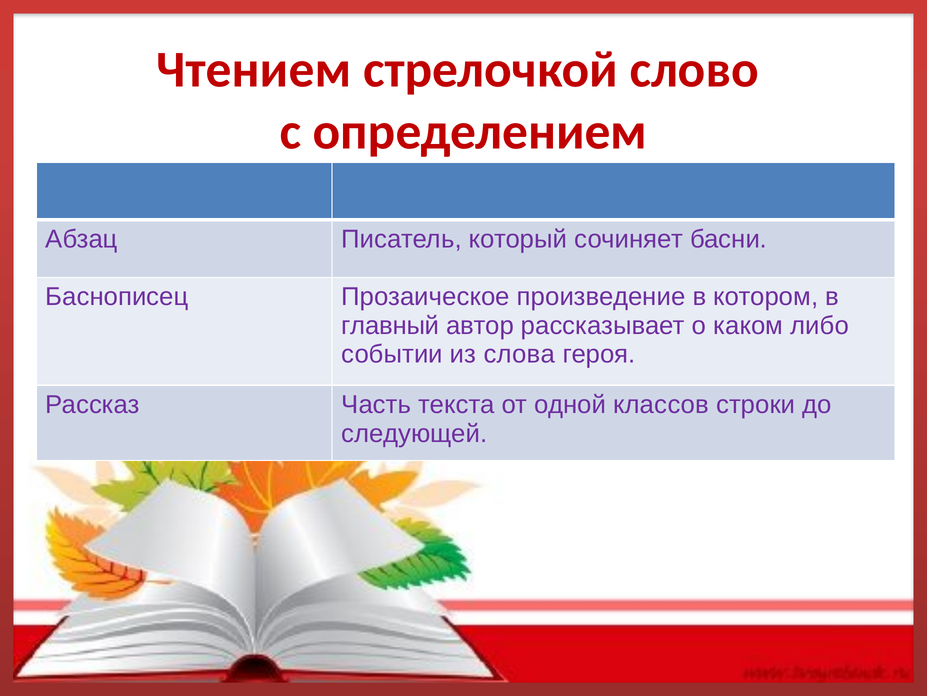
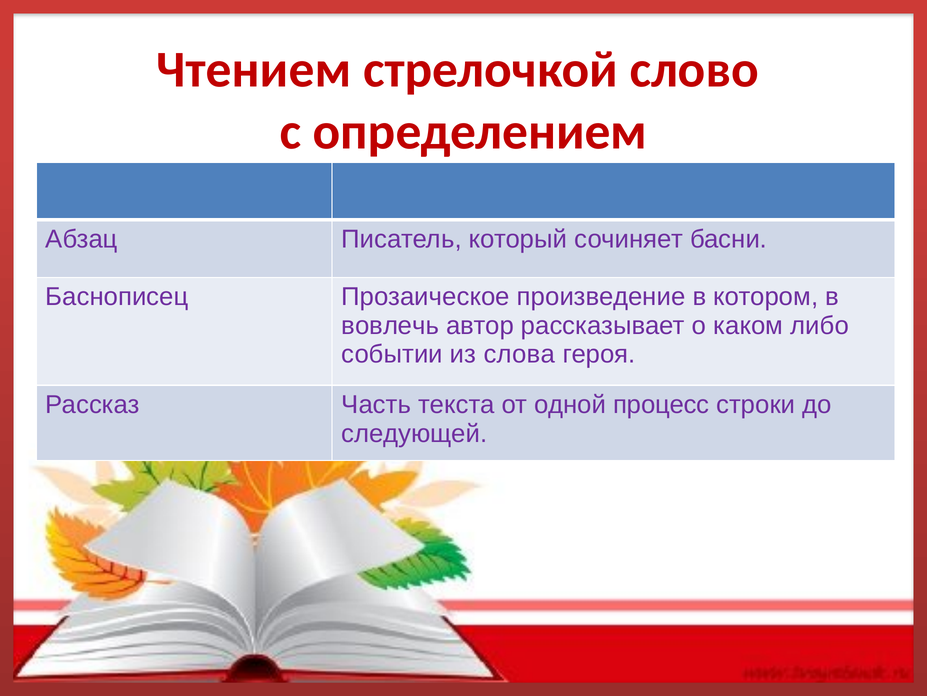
главный: главный -> вовлечь
классов: классов -> процесс
